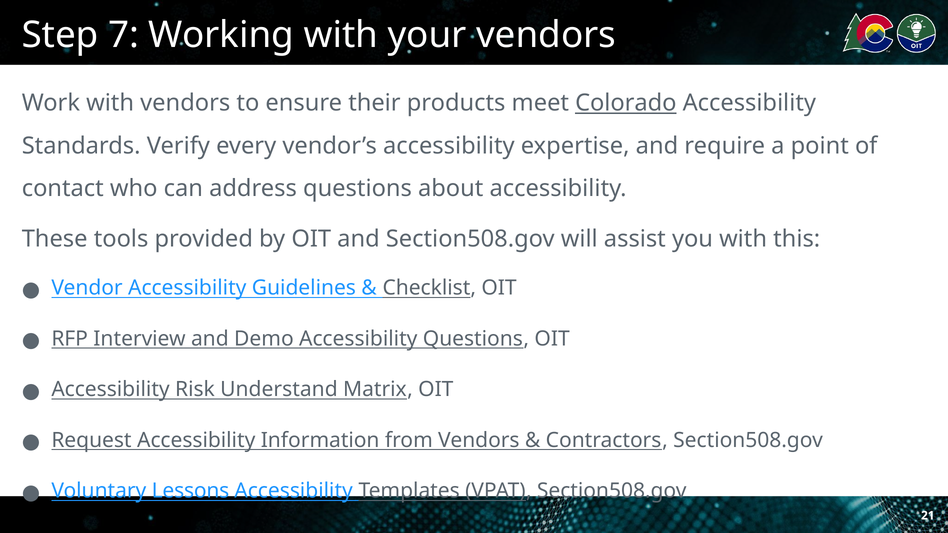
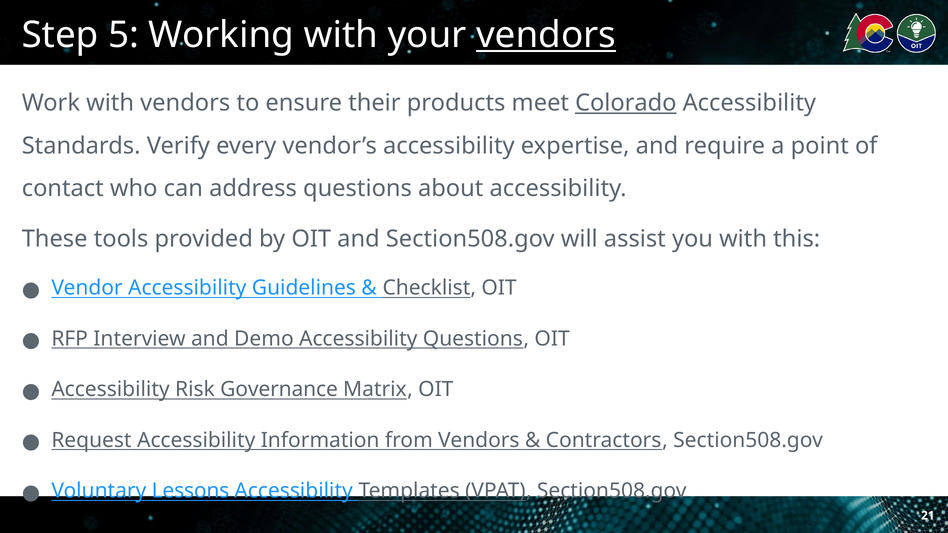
7: 7 -> 5
vendors at (546, 35) underline: none -> present
Understand: Understand -> Governance
